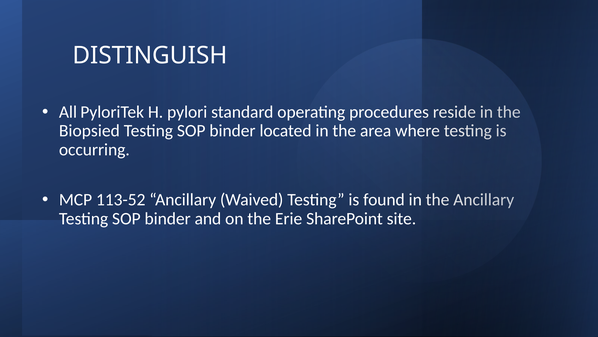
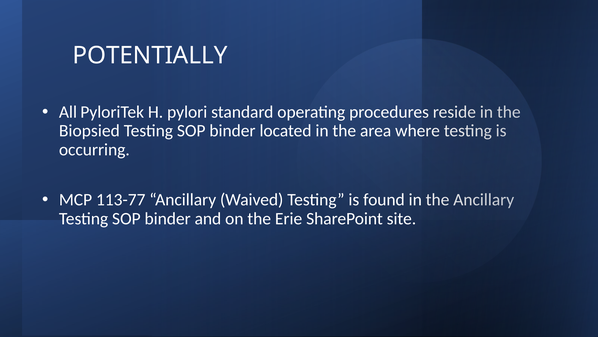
DISTINGUISH: DISTINGUISH -> POTENTIALLY
113-52: 113-52 -> 113-77
